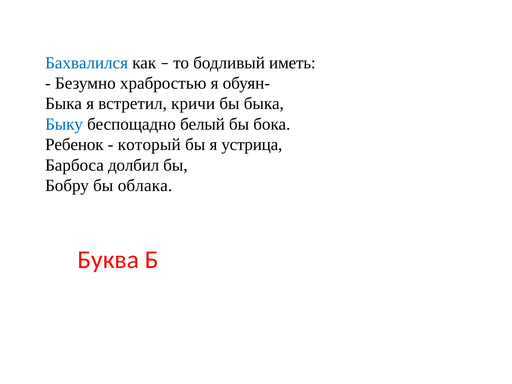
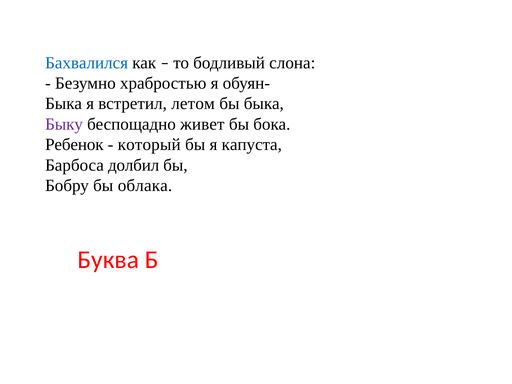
иметь: иметь -> слона
кричи: кричи -> летом
Быку colour: blue -> purple
белый: белый -> живет
устрица: устрица -> капуста
